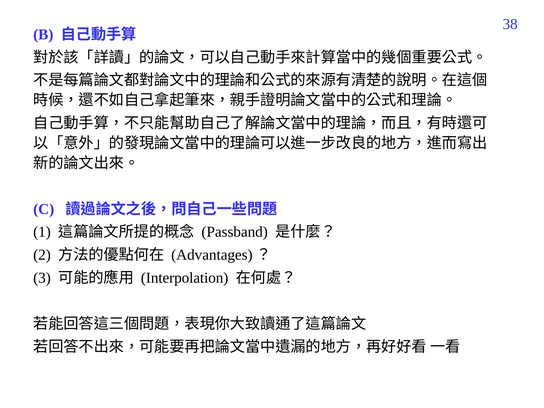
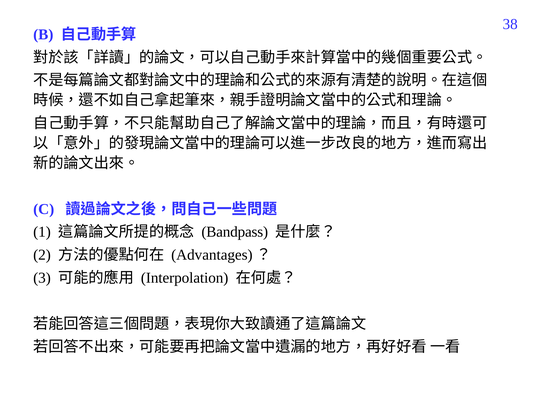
Passband: Passband -> Bandpass
